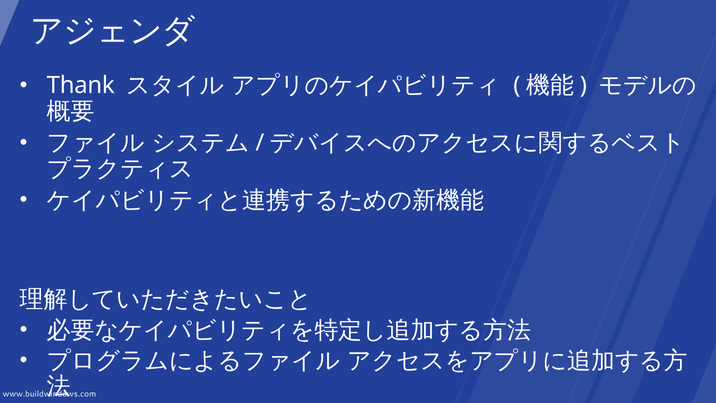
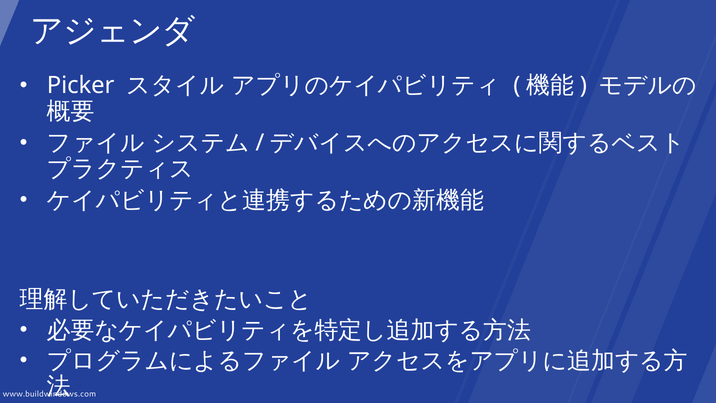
Thank: Thank -> Picker
